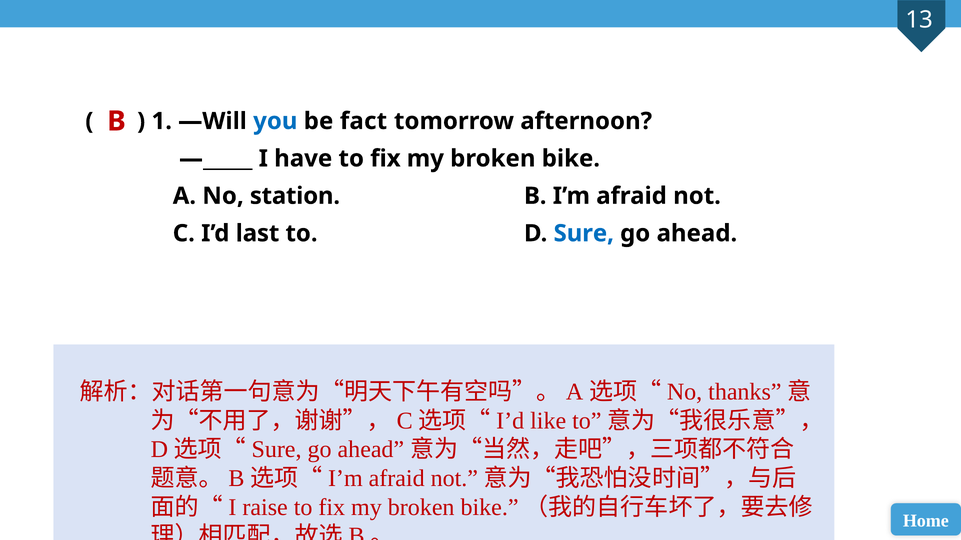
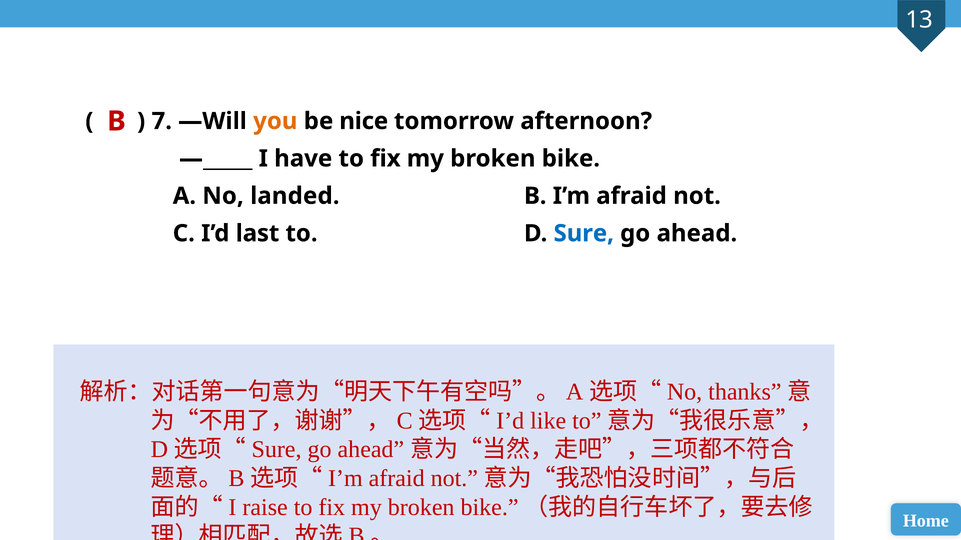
1: 1 -> 7
you colour: blue -> orange
fact: fact -> nice
station: station -> landed
